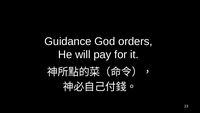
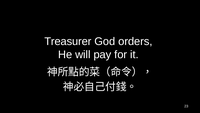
Guidance: Guidance -> Treasurer
